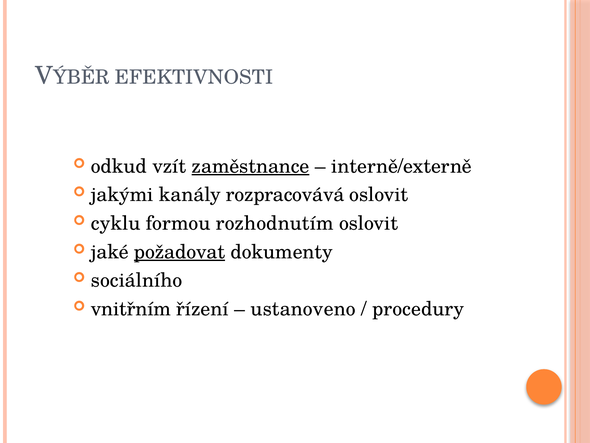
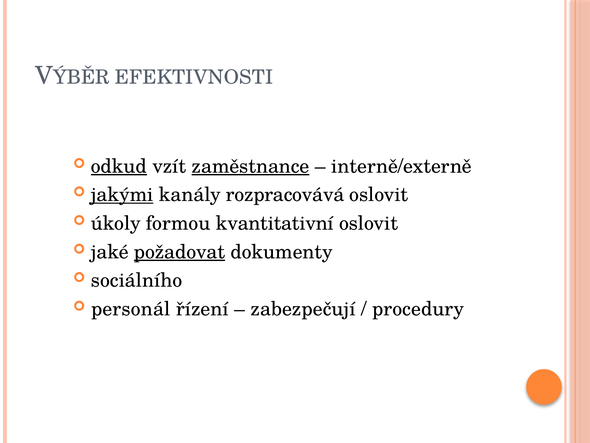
odkud underline: none -> present
jakými underline: none -> present
cyklu: cyklu -> úkoly
rozhodnutím: rozhodnutím -> kvantitativní
vnitřním: vnitřním -> personál
ustanoveno: ustanoveno -> zabezpečují
